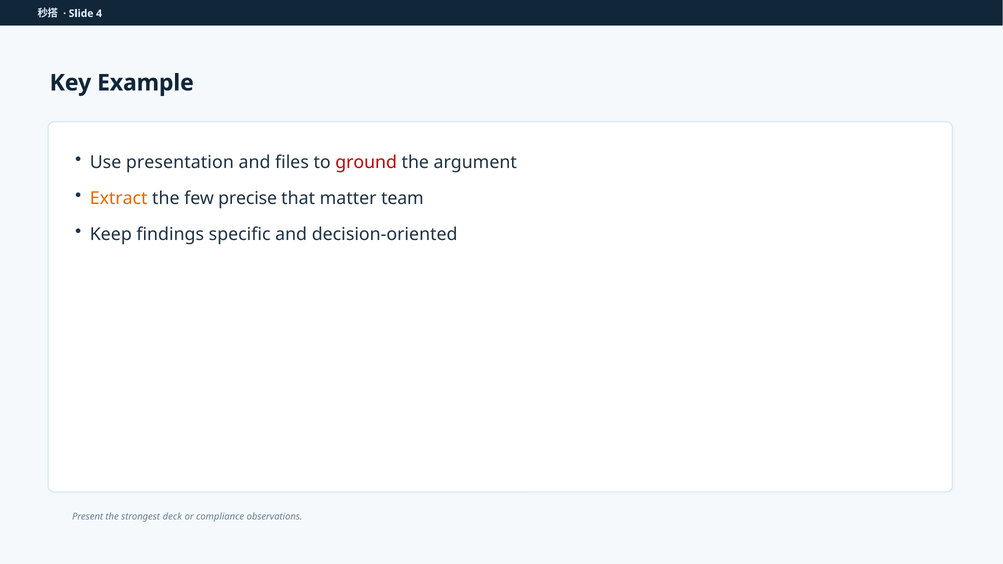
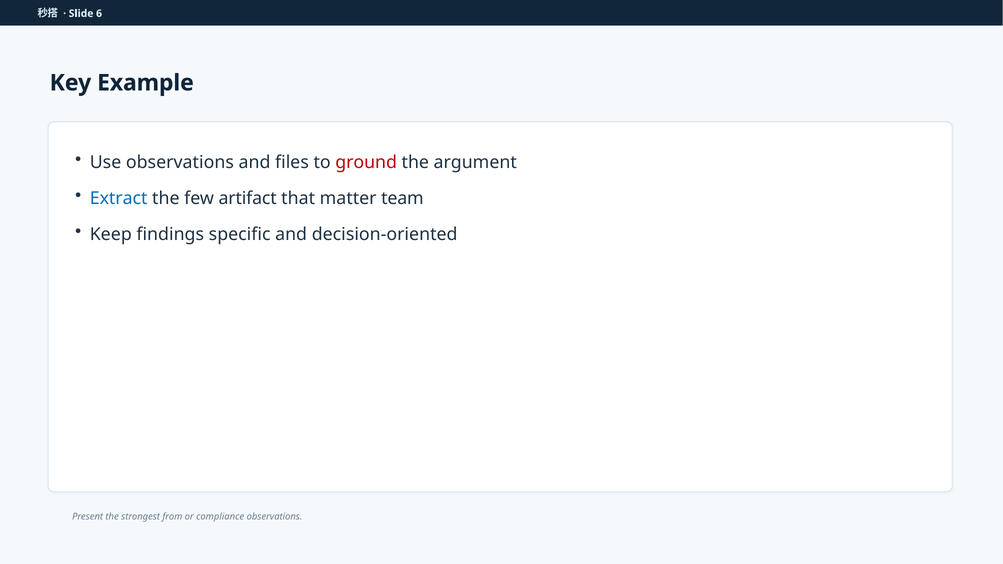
4: 4 -> 6
Use presentation: presentation -> observations
Extract colour: orange -> blue
precise: precise -> artifact
deck: deck -> from
